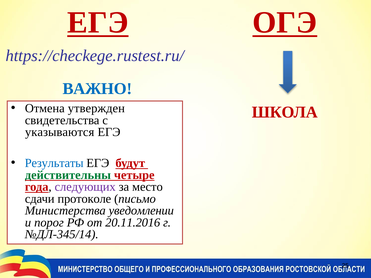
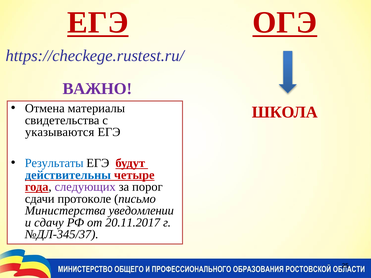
ВАЖНО colour: blue -> purple
утвержден: утвержден -> материалы
действительны colour: green -> blue
место: место -> порог
порог: порог -> сдачу
20.11.2016: 20.11.2016 -> 20.11.2017
№ДЛ-345/14: №ДЛ-345/14 -> №ДЛ-345/37
